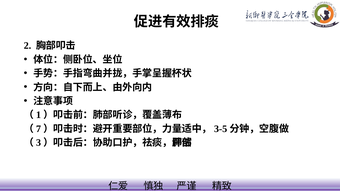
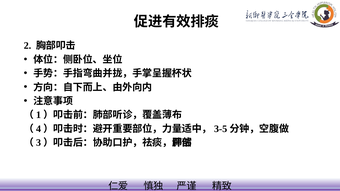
7: 7 -> 4
